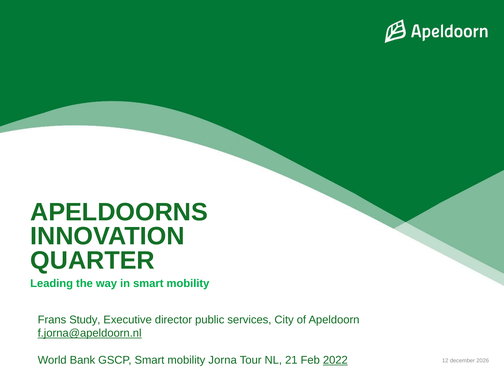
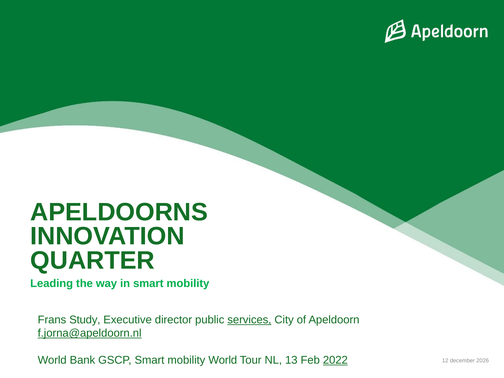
services underline: none -> present
mobility Jorna: Jorna -> World
21: 21 -> 13
